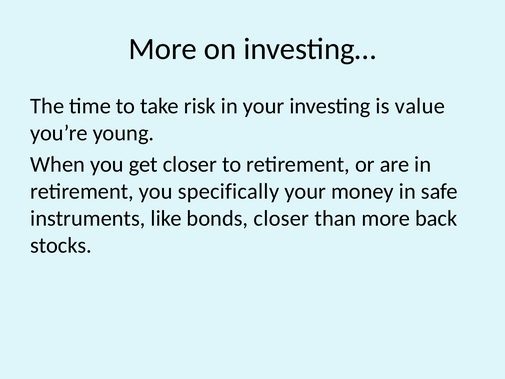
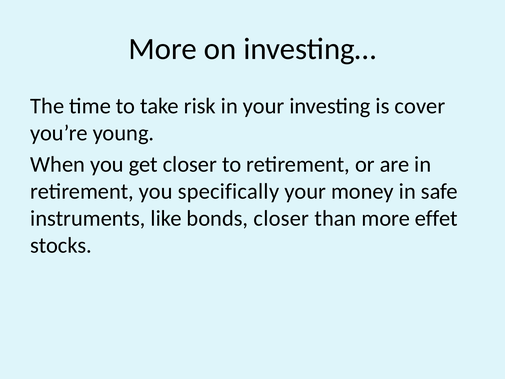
value: value -> cover
back: back -> effet
